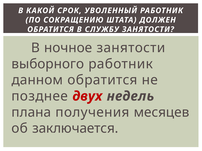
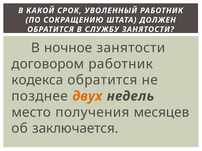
выборного: выборного -> договором
данном: данном -> кодекса
двух colour: red -> orange
плана: плана -> место
